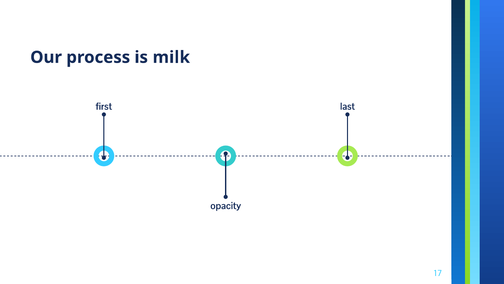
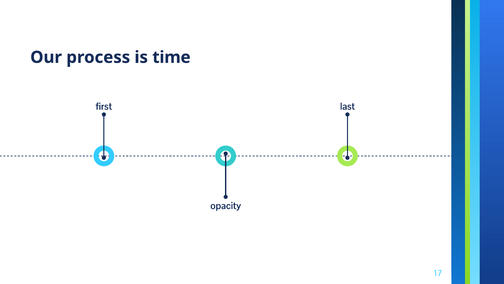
milk: milk -> time
